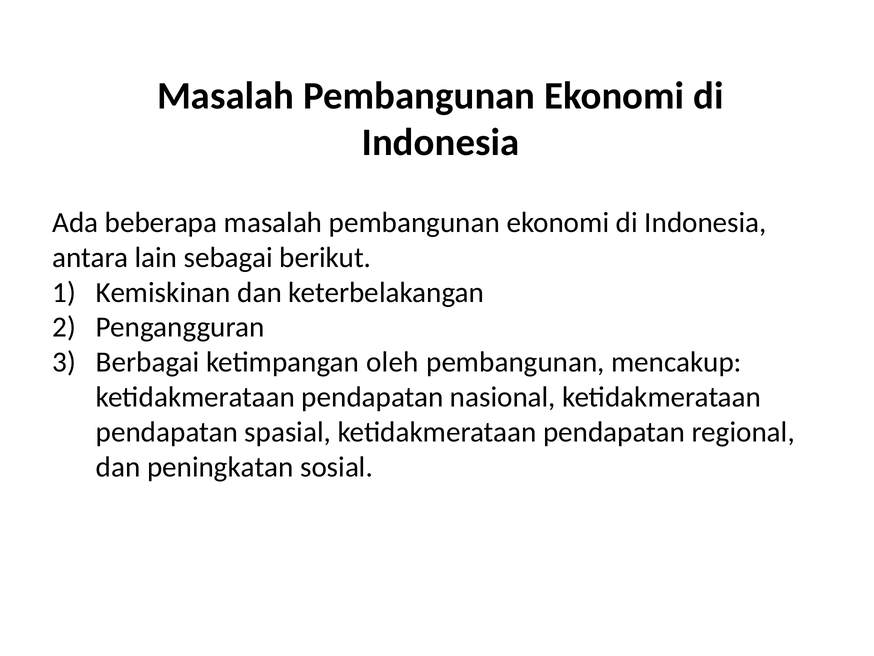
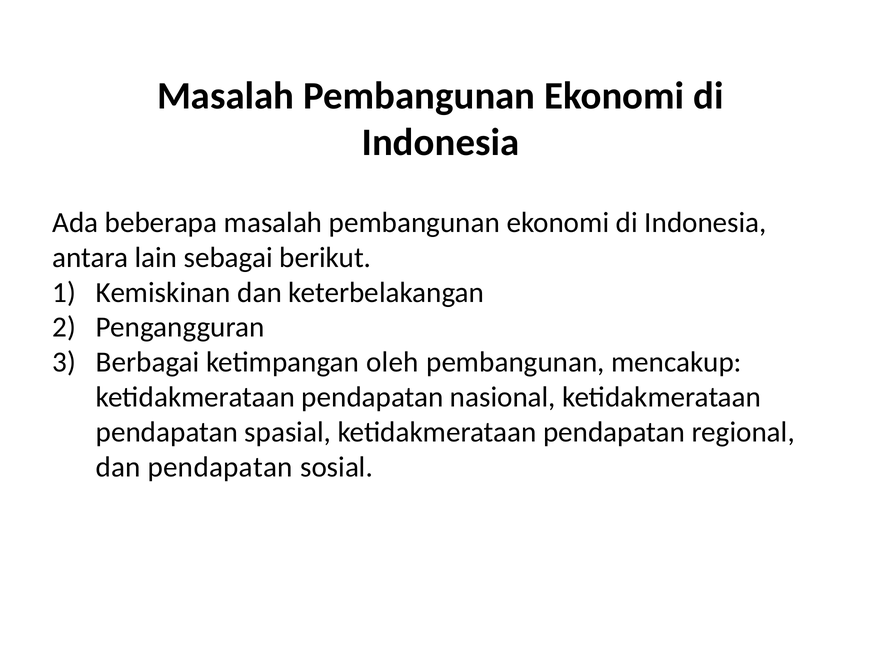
dan peningkatan: peningkatan -> pendapatan
